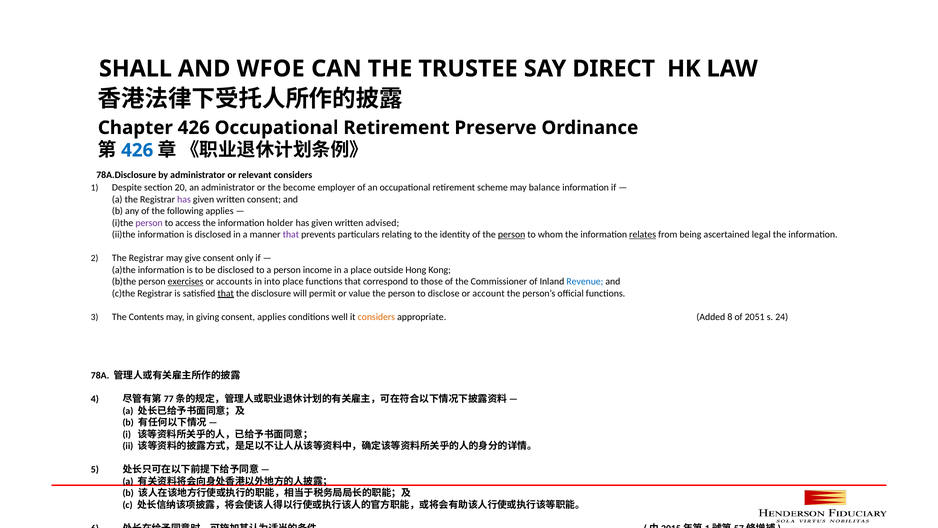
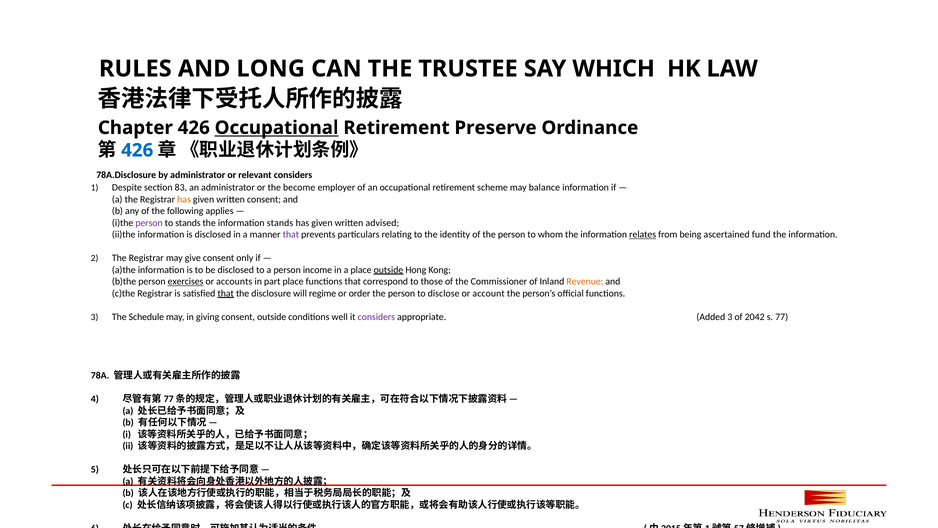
SHALL: SHALL -> RULES
WFOE: WFOE -> LONG
DIRECT: DIRECT -> WHICH
Occupational at (277, 128) underline: none -> present
20: 20 -> 83
has at (184, 199) colour: purple -> orange
to access: access -> stands
information holder: holder -> stands
person at (512, 234) underline: present -> none
legal: legal -> fund
outside at (388, 270) underline: none -> present
into: into -> part
Revenue colour: blue -> orange
permit: permit -> regime
value: value -> order
Contents: Contents -> Schedule
consent applies: applies -> outside
considers at (376, 317) colour: orange -> purple
Added 8: 8 -> 3
2051: 2051 -> 2042
24: 24 -> 77
